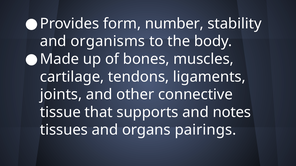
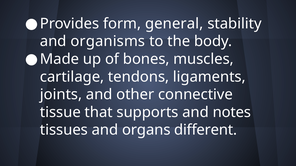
number: number -> general
pairings: pairings -> different
